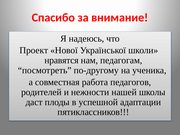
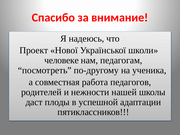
нравятся: нравятся -> человеке
